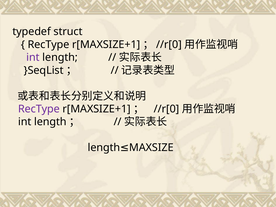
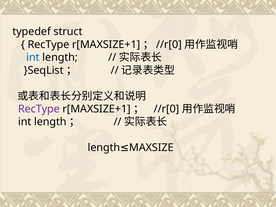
int at (33, 57) colour: purple -> blue
